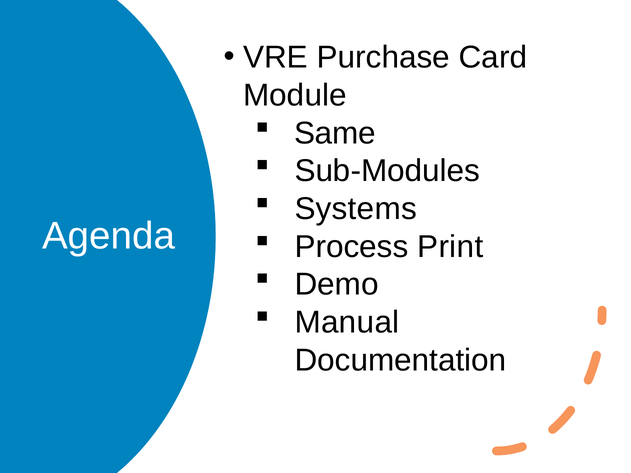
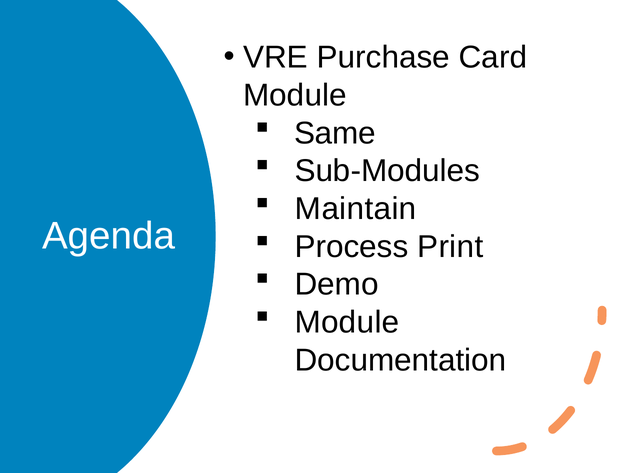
Systems: Systems -> Maintain
Manual at (347, 323): Manual -> Module
